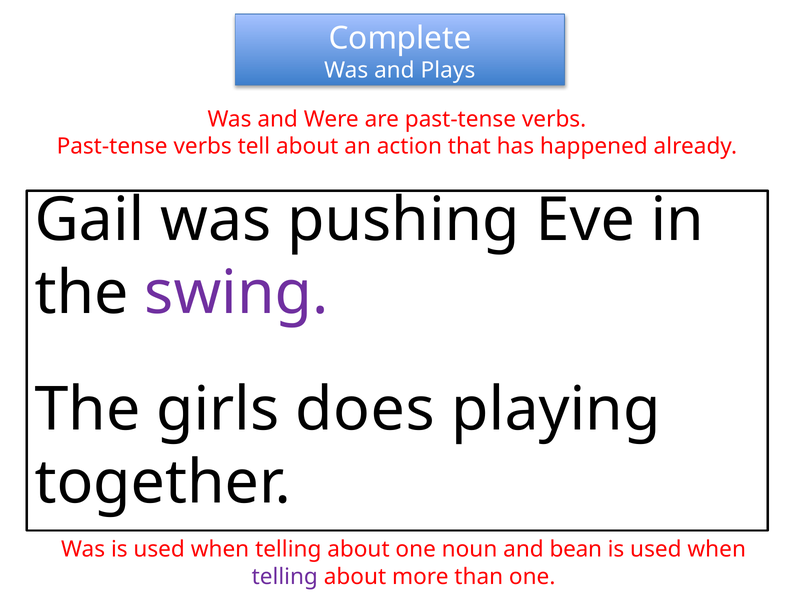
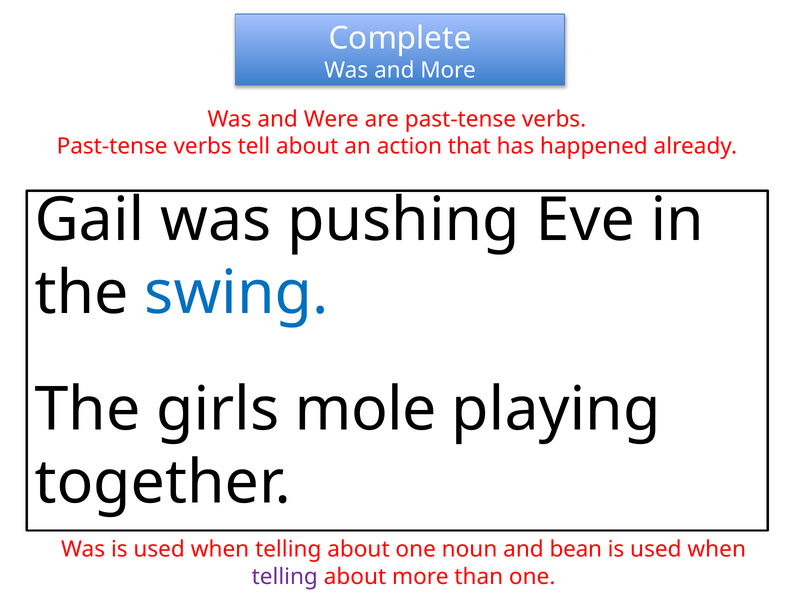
and Plays: Plays -> More
swing colour: purple -> blue
does: does -> mole
